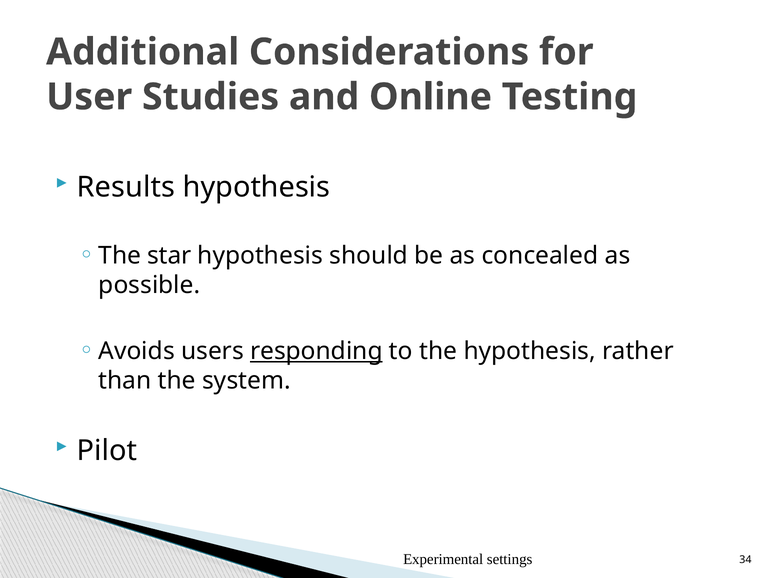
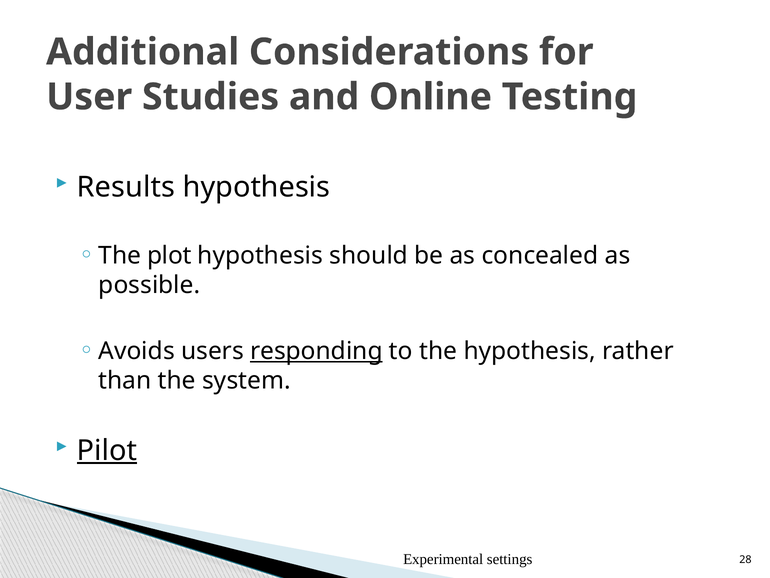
star: star -> plot
Pilot underline: none -> present
34: 34 -> 28
